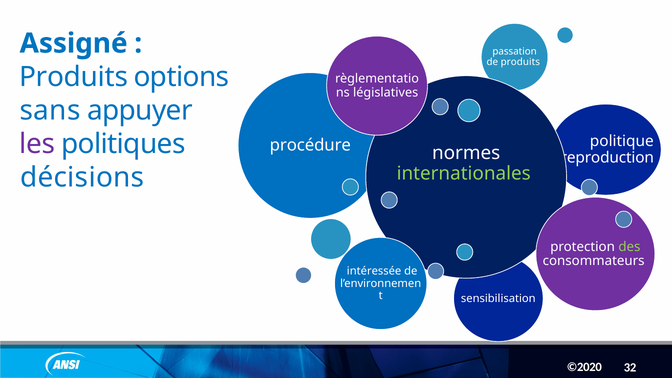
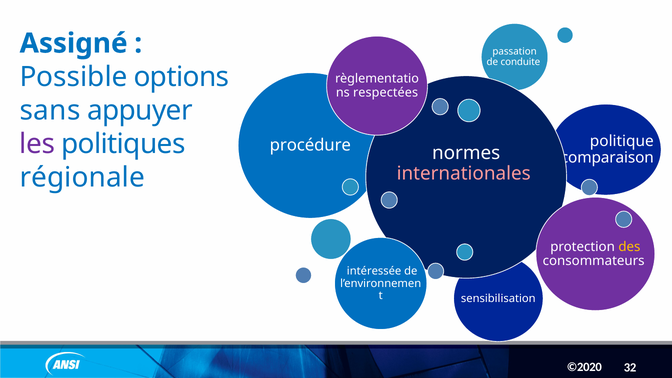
de produits: produits -> conduite
Produits at (74, 77): Produits -> Possible
législatives: législatives -> respectées
reproduction: reproduction -> comparaison
internationales colour: light green -> pink
décisions: décisions -> régionale
des colour: light green -> yellow
